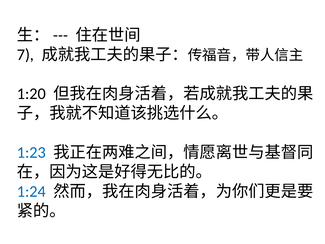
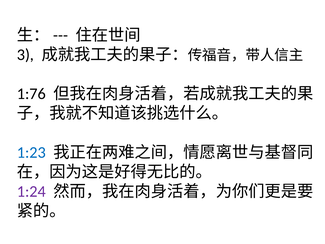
7: 7 -> 3
1:20: 1:20 -> 1:76
1:24 colour: blue -> purple
